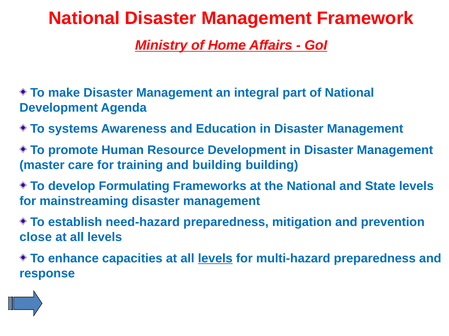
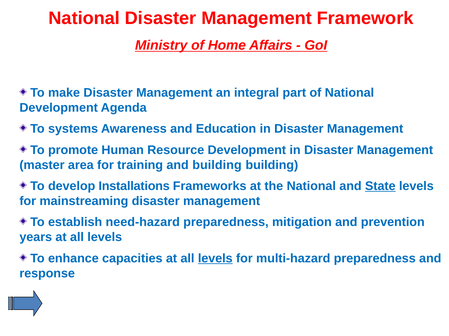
care: care -> area
Formulating: Formulating -> Installations
State underline: none -> present
close: close -> years
